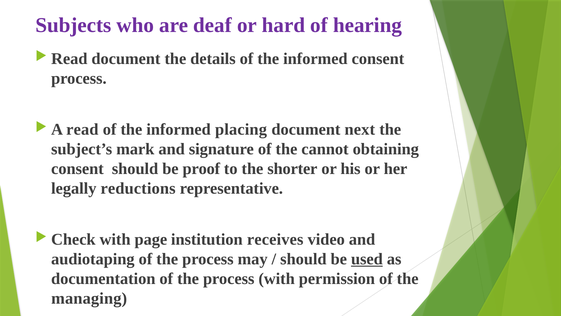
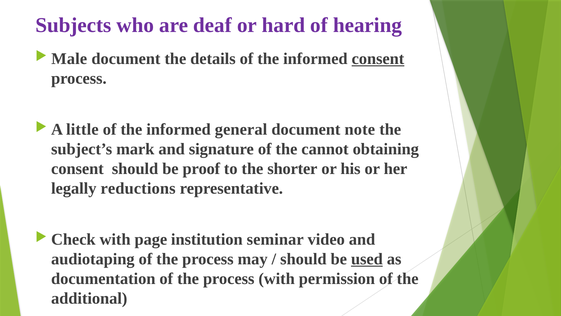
Read at (69, 59): Read -> Male
consent at (378, 59) underline: none -> present
A read: read -> little
placing: placing -> general
next: next -> note
receives: receives -> seminar
managing: managing -> additional
